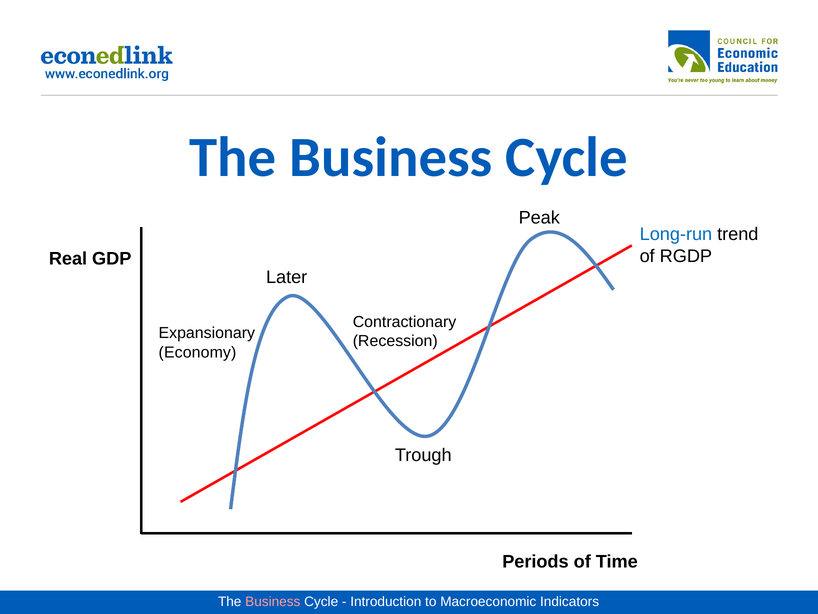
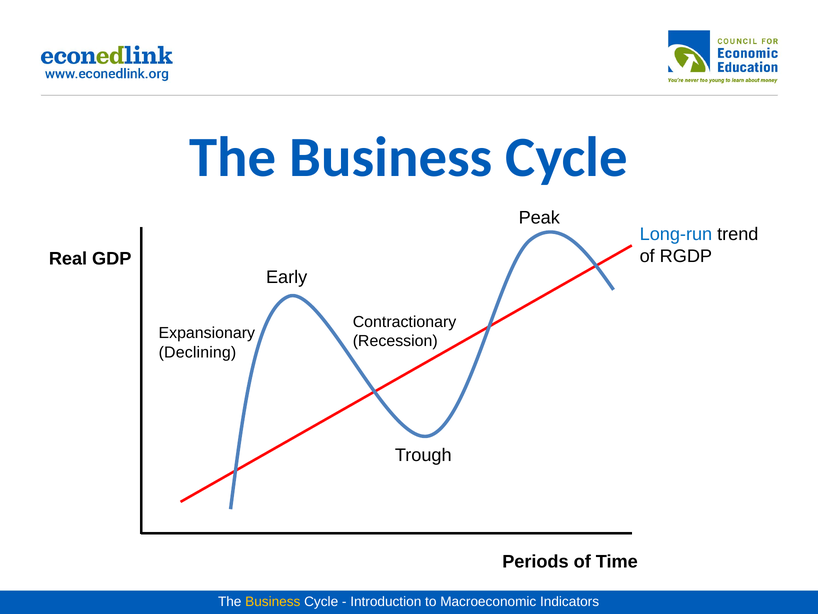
Later: Later -> Early
Economy: Economy -> Declining
Business at (273, 601) colour: pink -> yellow
